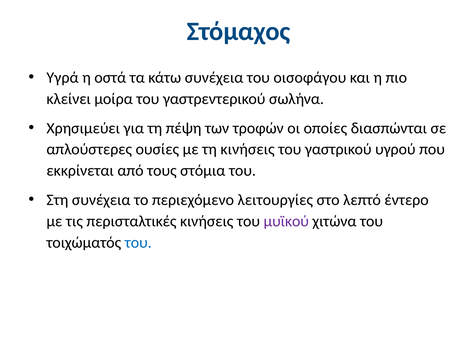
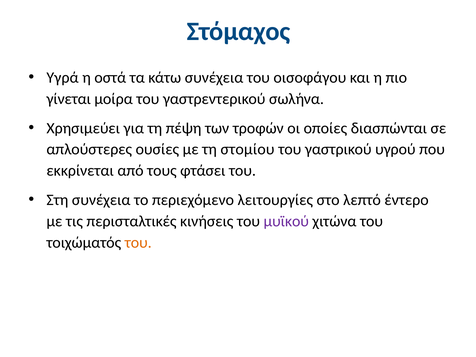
κλείνει: κλείνει -> γίνεται
τη κινήσεις: κινήσεις -> στομίου
στόμια: στόμια -> φτάσει
του at (138, 243) colour: blue -> orange
